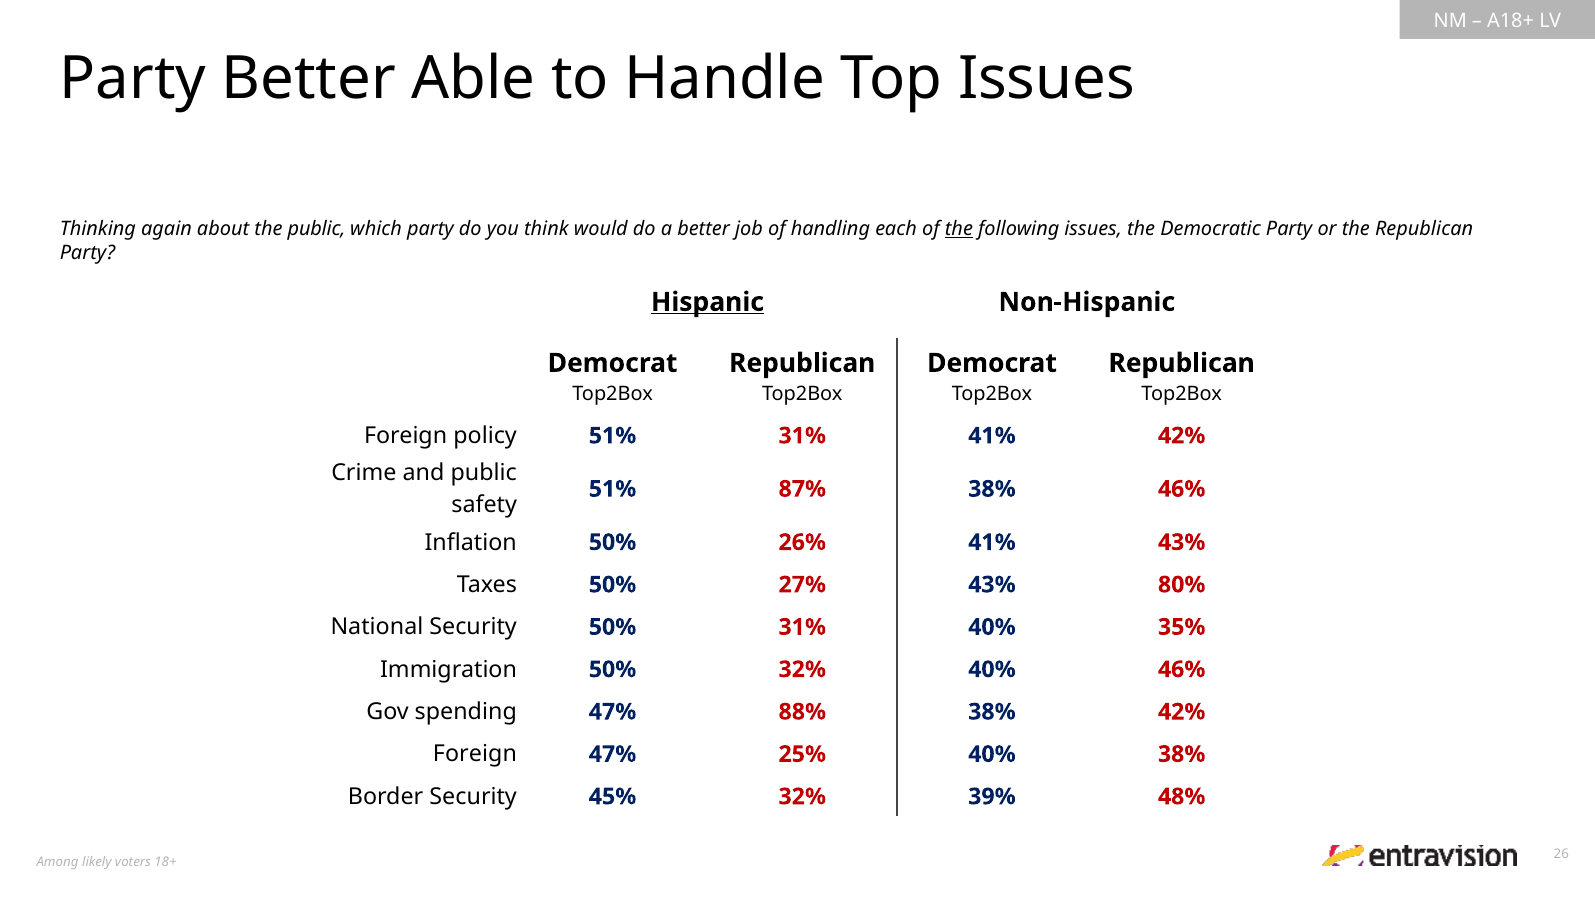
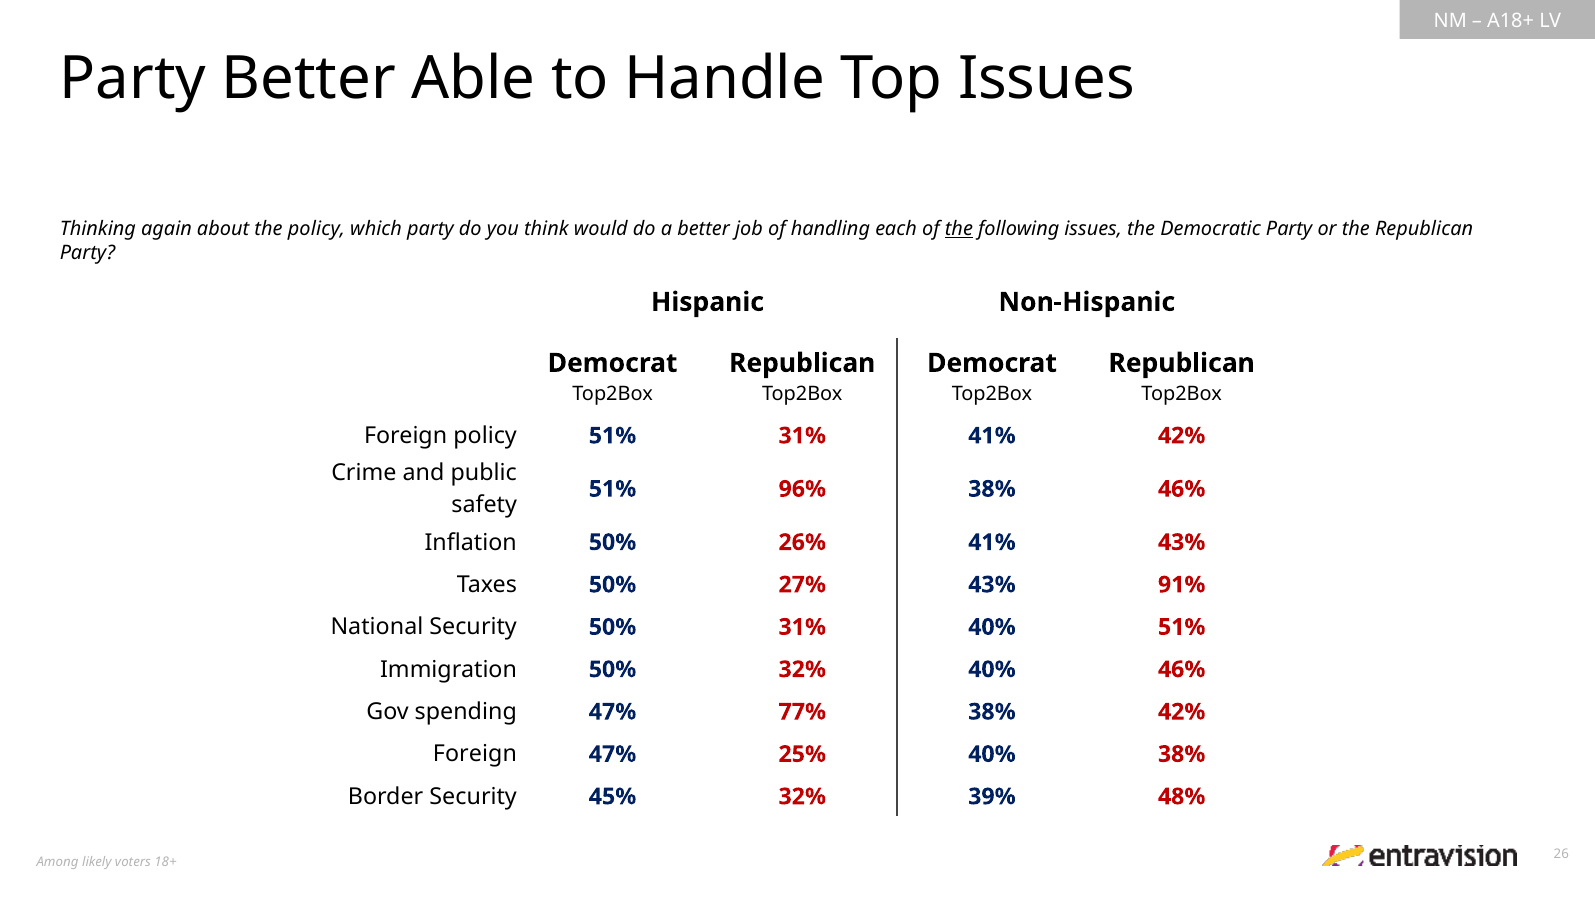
the public: public -> policy
Hispanic underline: present -> none
87%: 87% -> 96%
80%: 80% -> 91%
40% 35%: 35% -> 51%
88%: 88% -> 77%
